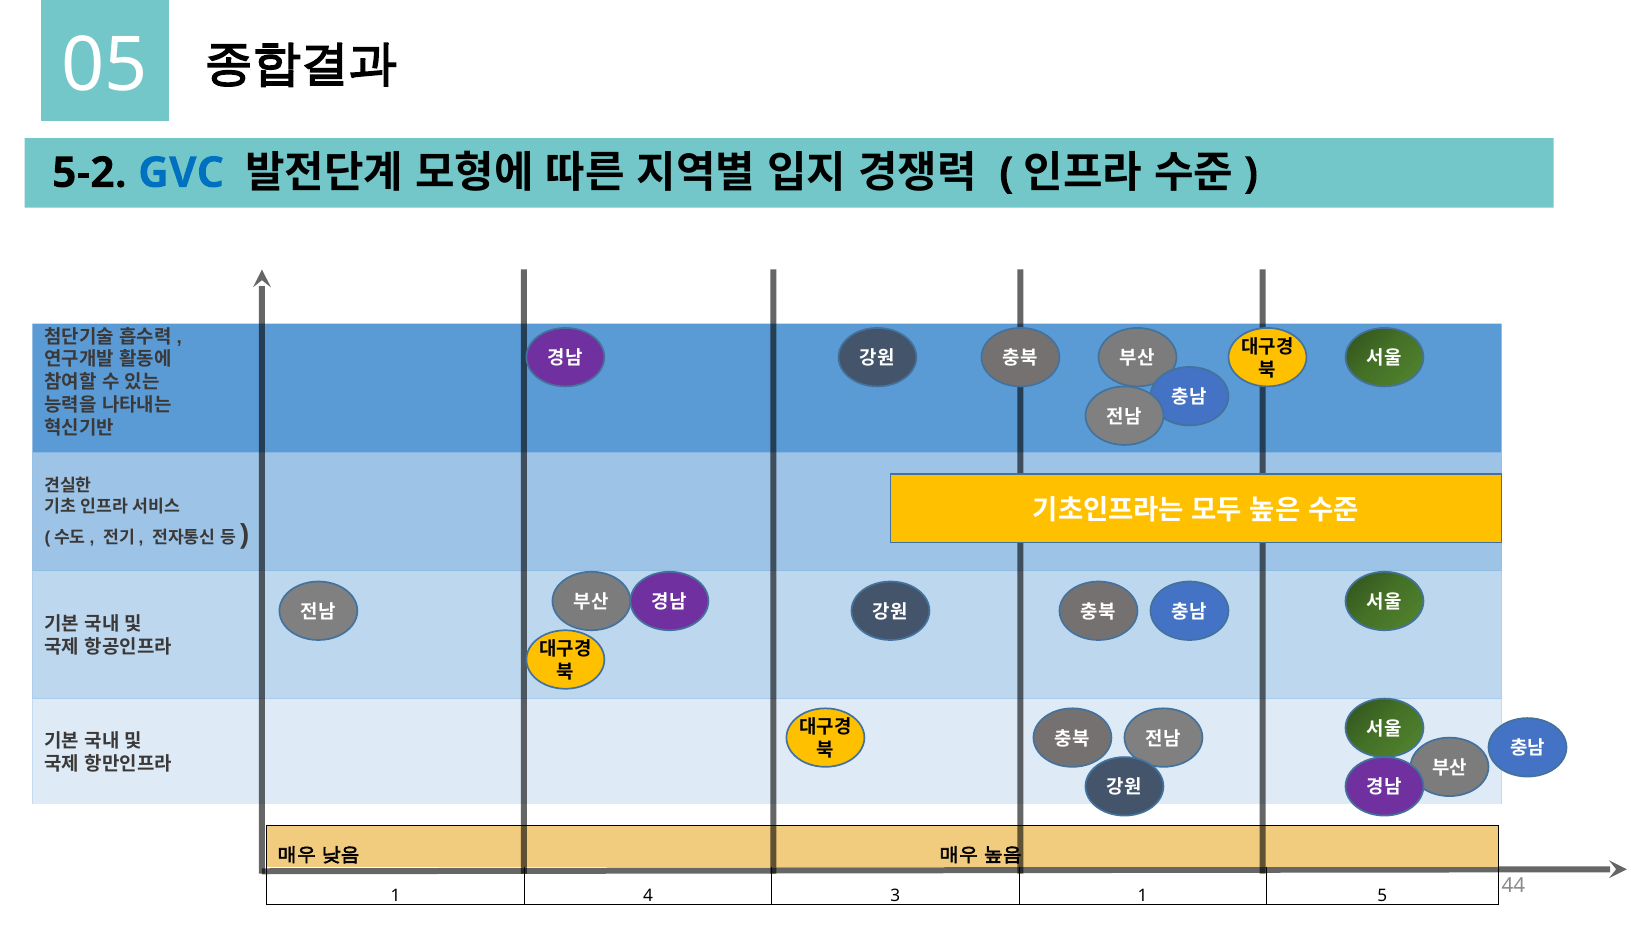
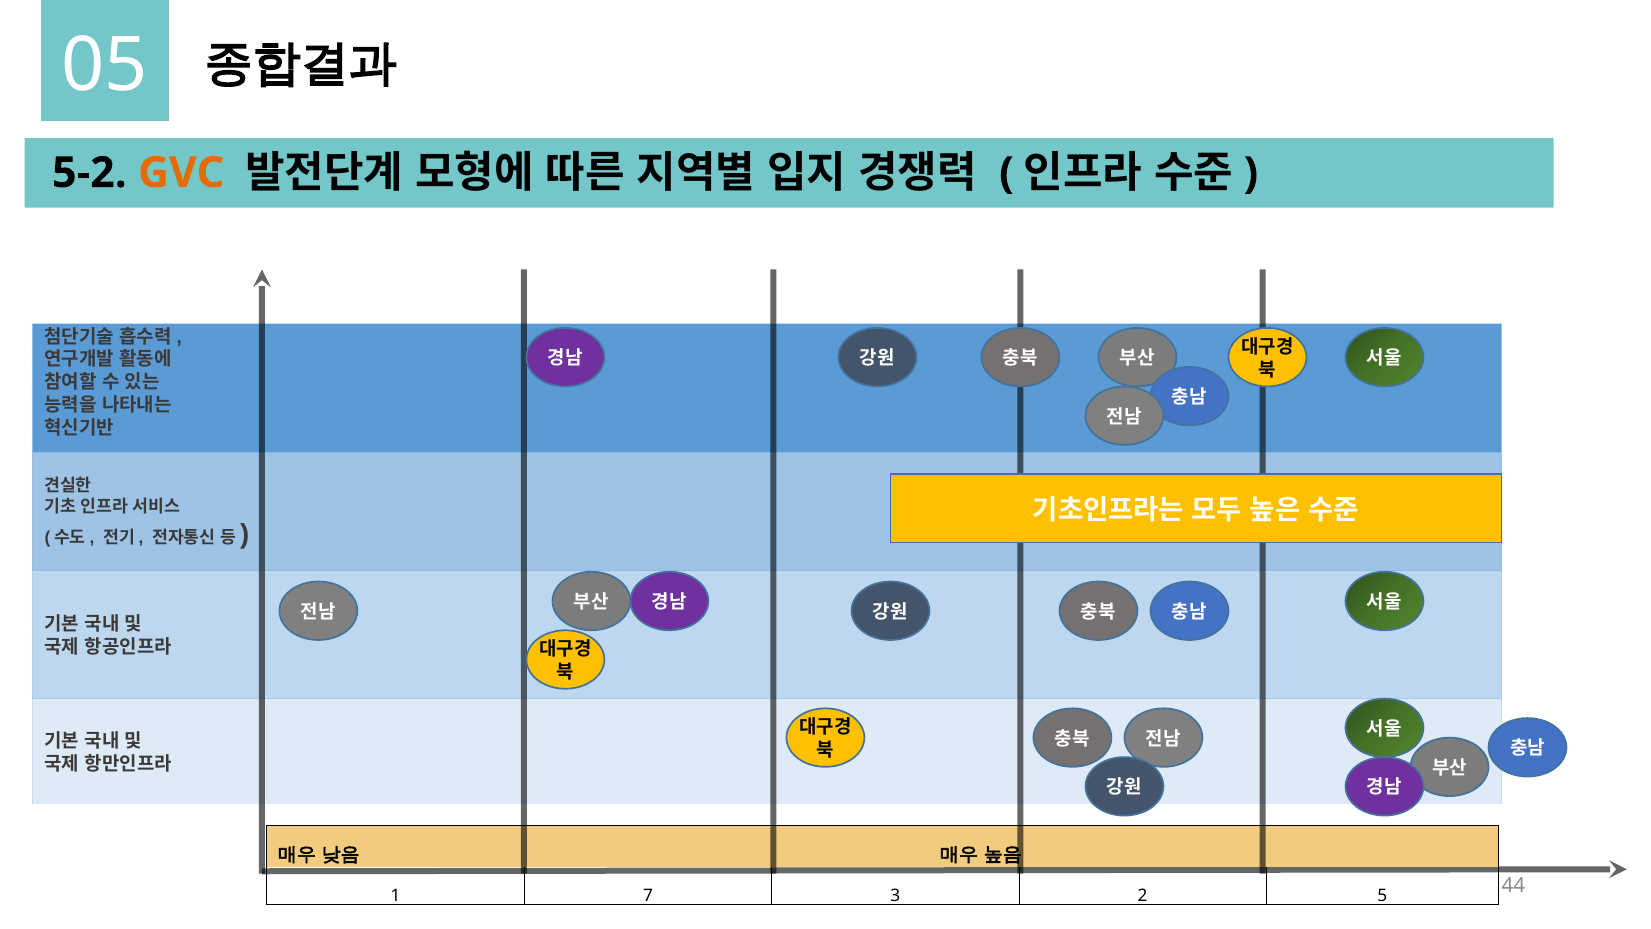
GVC colour: blue -> orange
4: 4 -> 7
3 1: 1 -> 2
